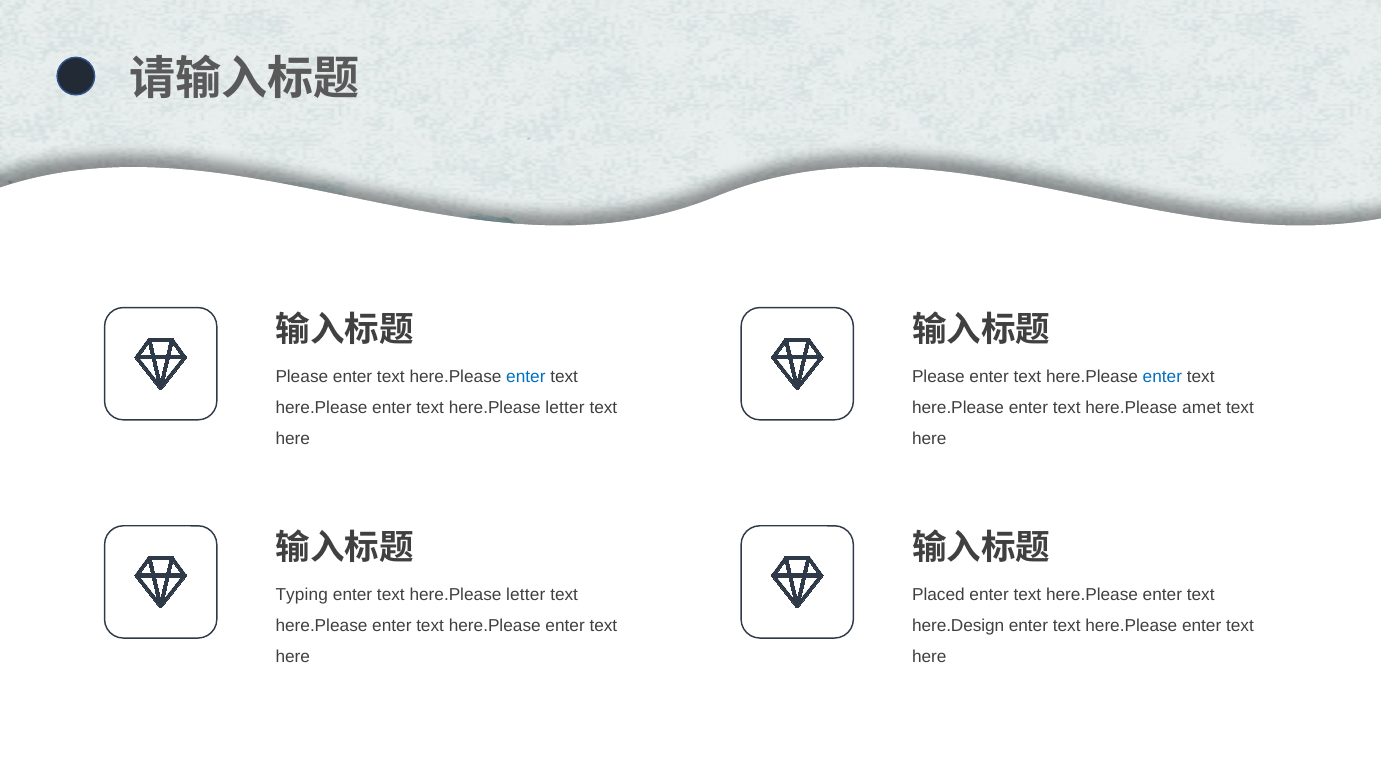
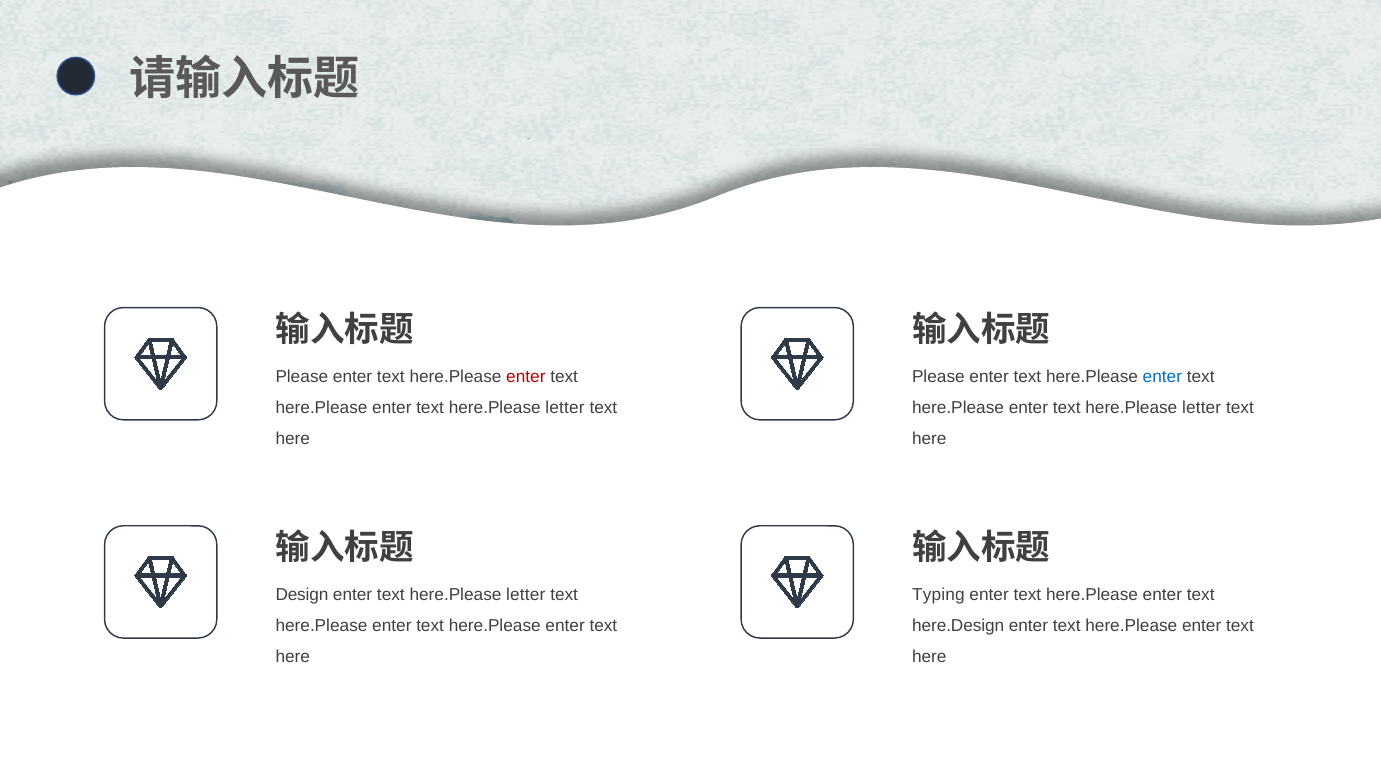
enter at (526, 377) colour: blue -> red
amet at (1202, 408): amet -> letter
Typing: Typing -> Design
Placed: Placed -> Typing
